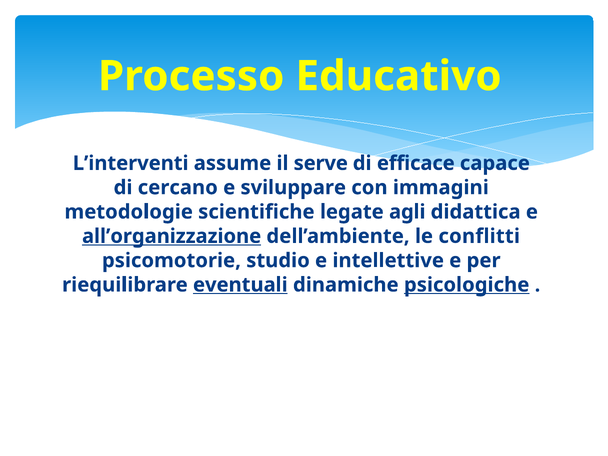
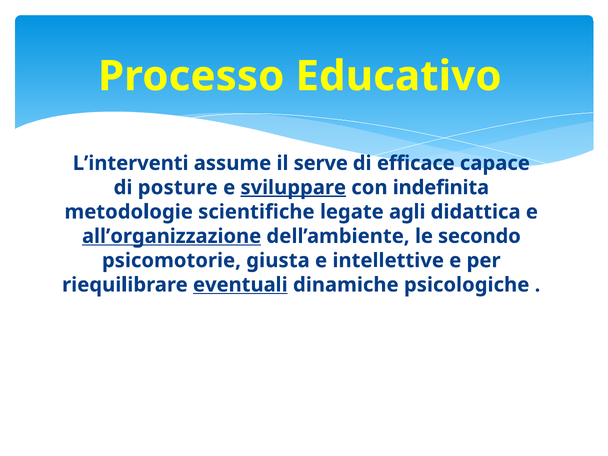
cercano: cercano -> posture
sviluppare underline: none -> present
immagini: immagini -> indefinita
conflitti: conflitti -> secondo
studio: studio -> giusta
psicologiche underline: present -> none
